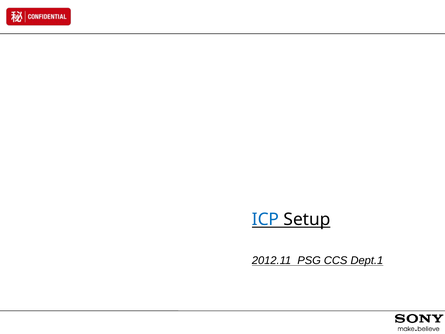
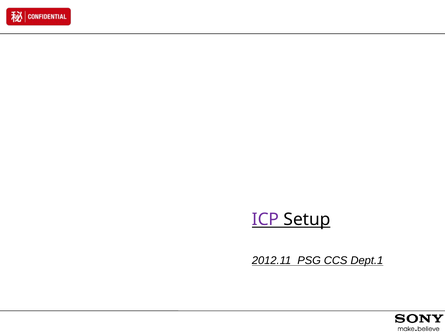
ICP colour: blue -> purple
